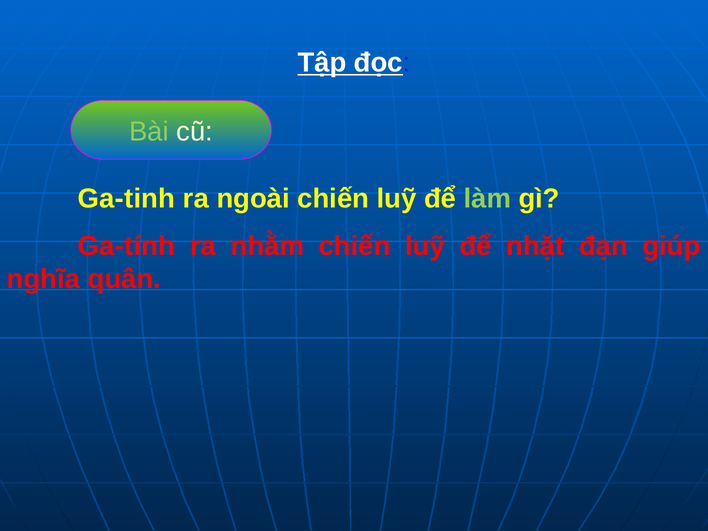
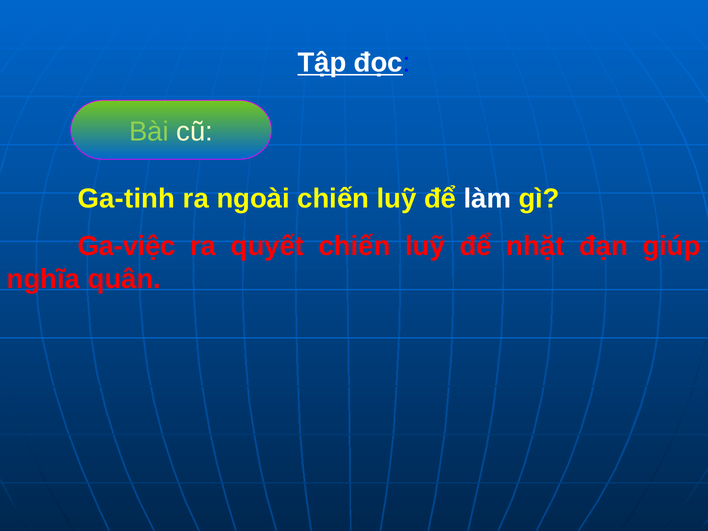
làm colour: light green -> white
Ga-tính: Ga-tính -> Ga-việc
nhằm: nhằm -> quyết
